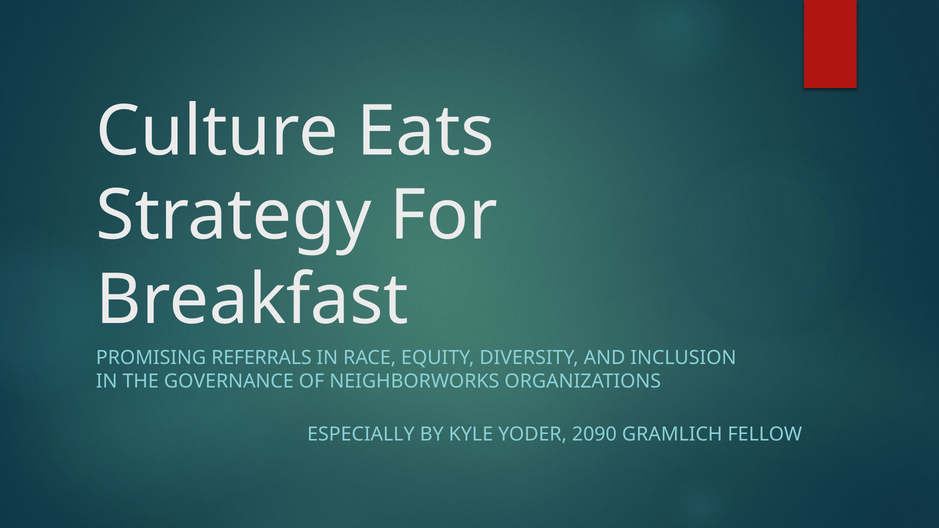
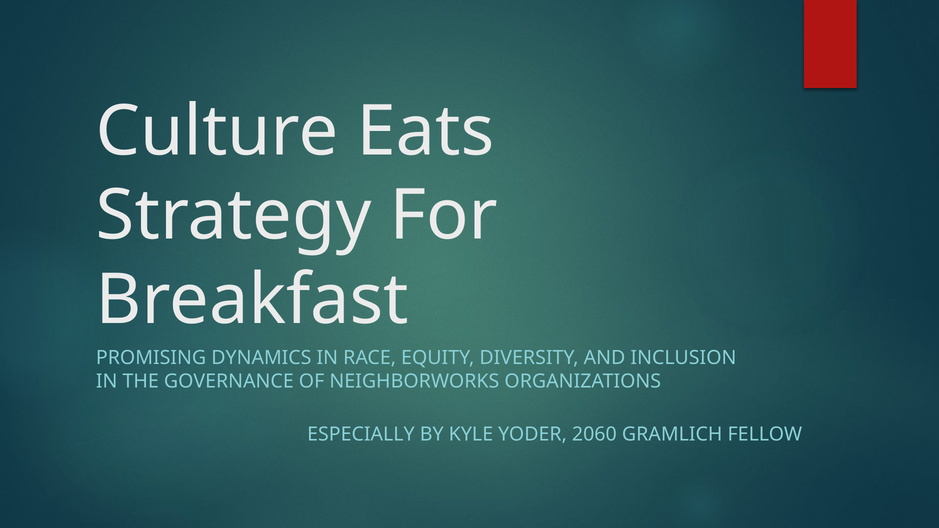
REFERRALS: REFERRALS -> DYNAMICS
2090: 2090 -> 2060
